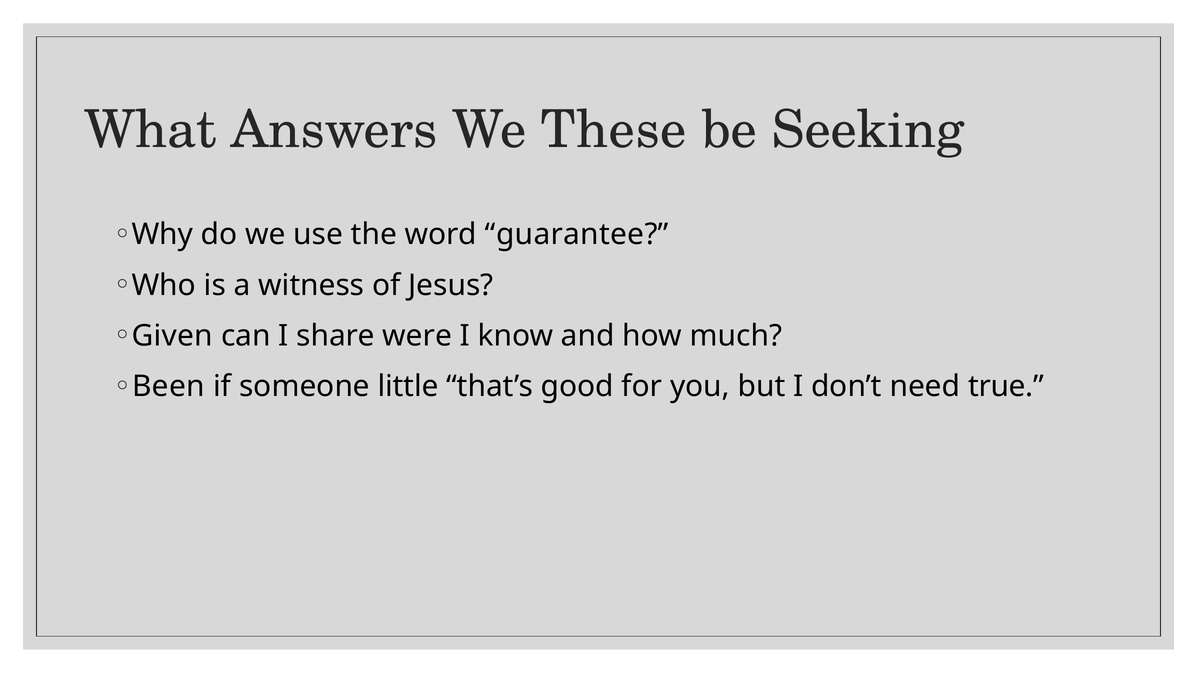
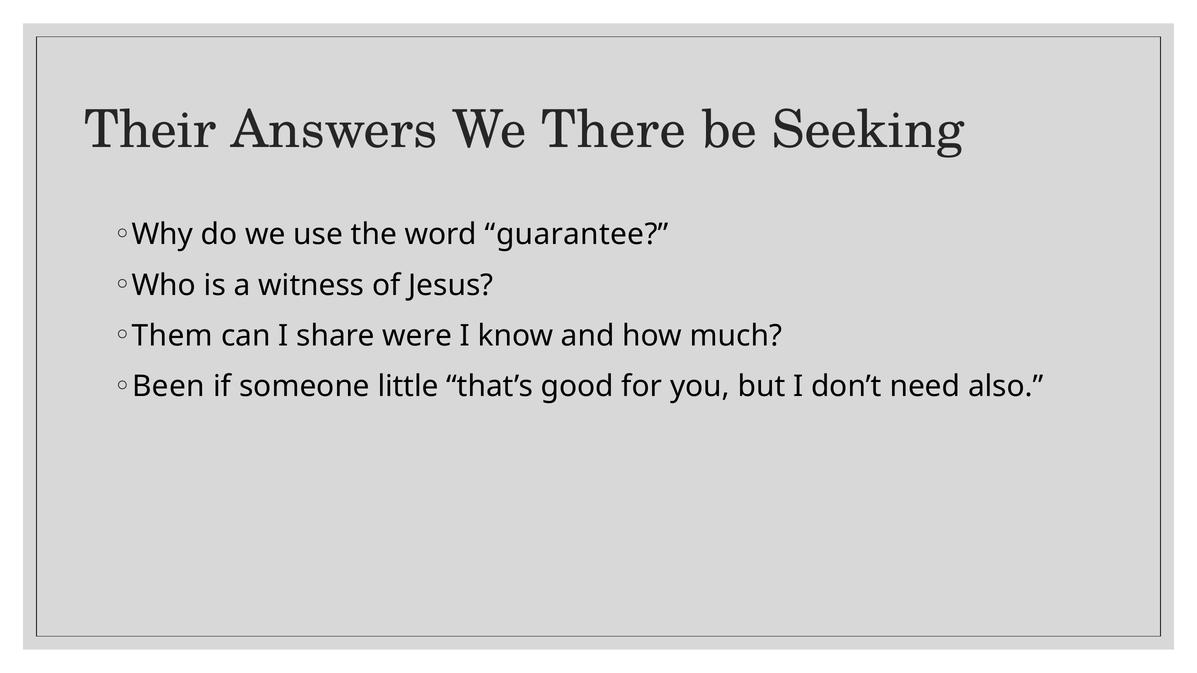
What: What -> Their
These: These -> There
Given: Given -> Them
true: true -> also
